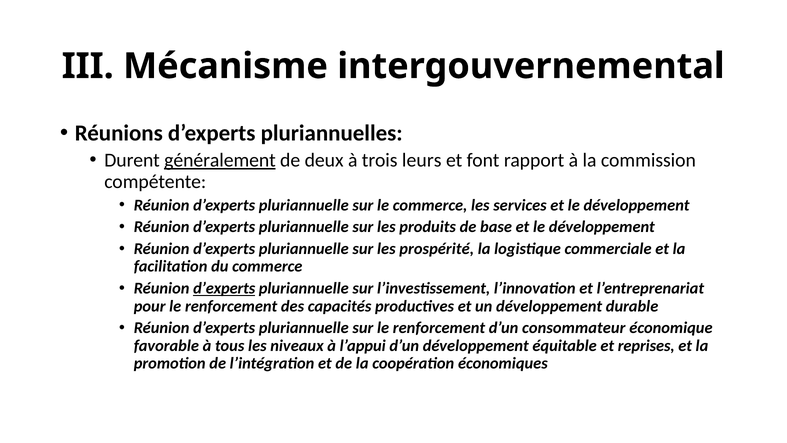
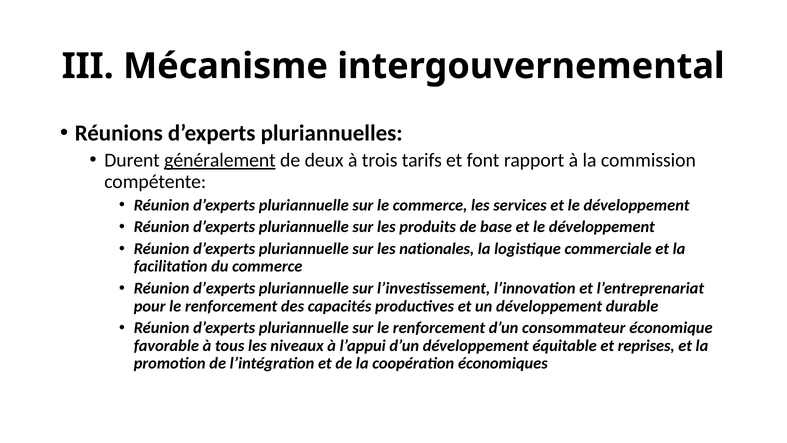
leurs: leurs -> tarifs
prospérité: prospérité -> nationales
d’experts at (224, 288) underline: present -> none
